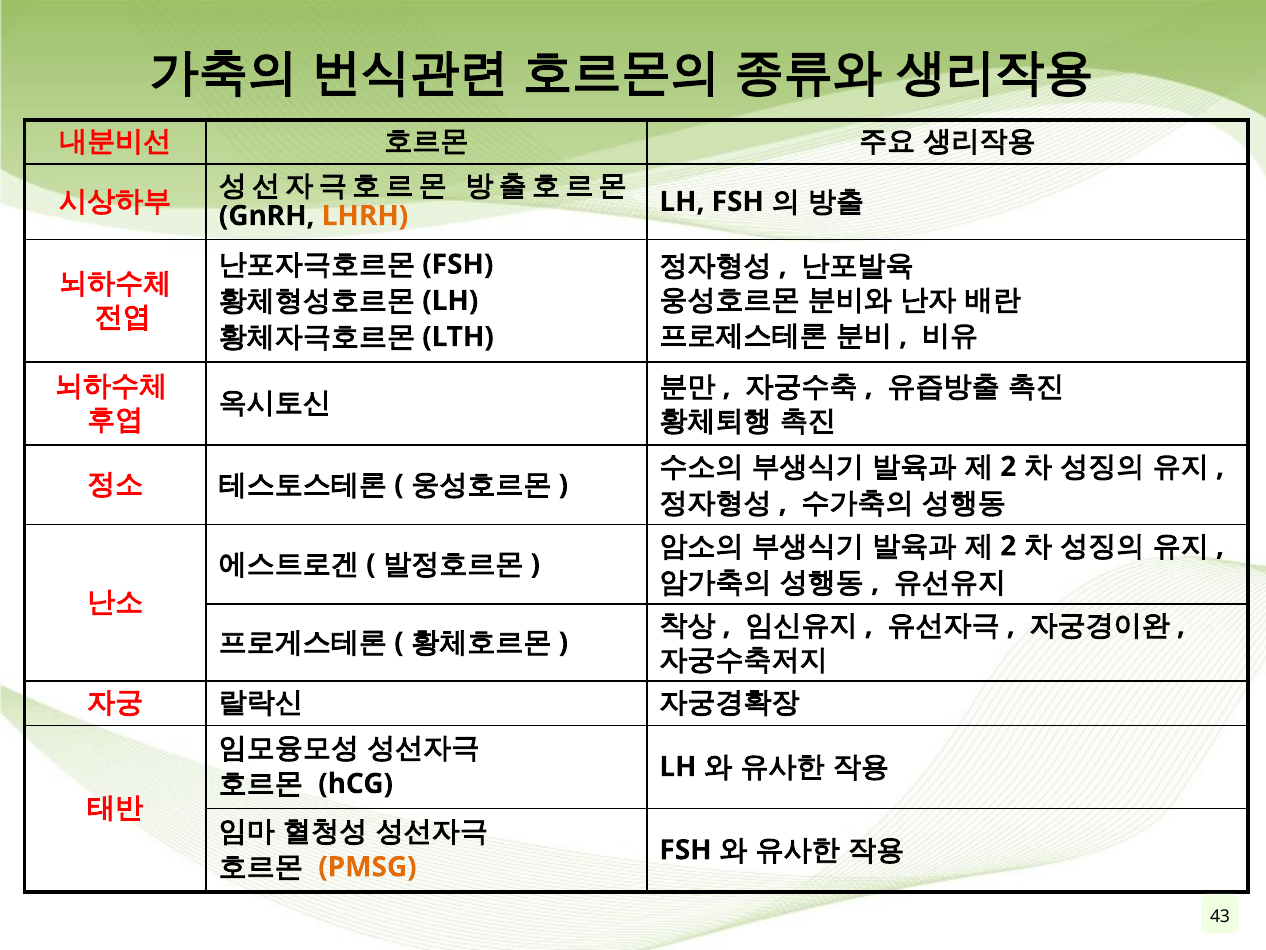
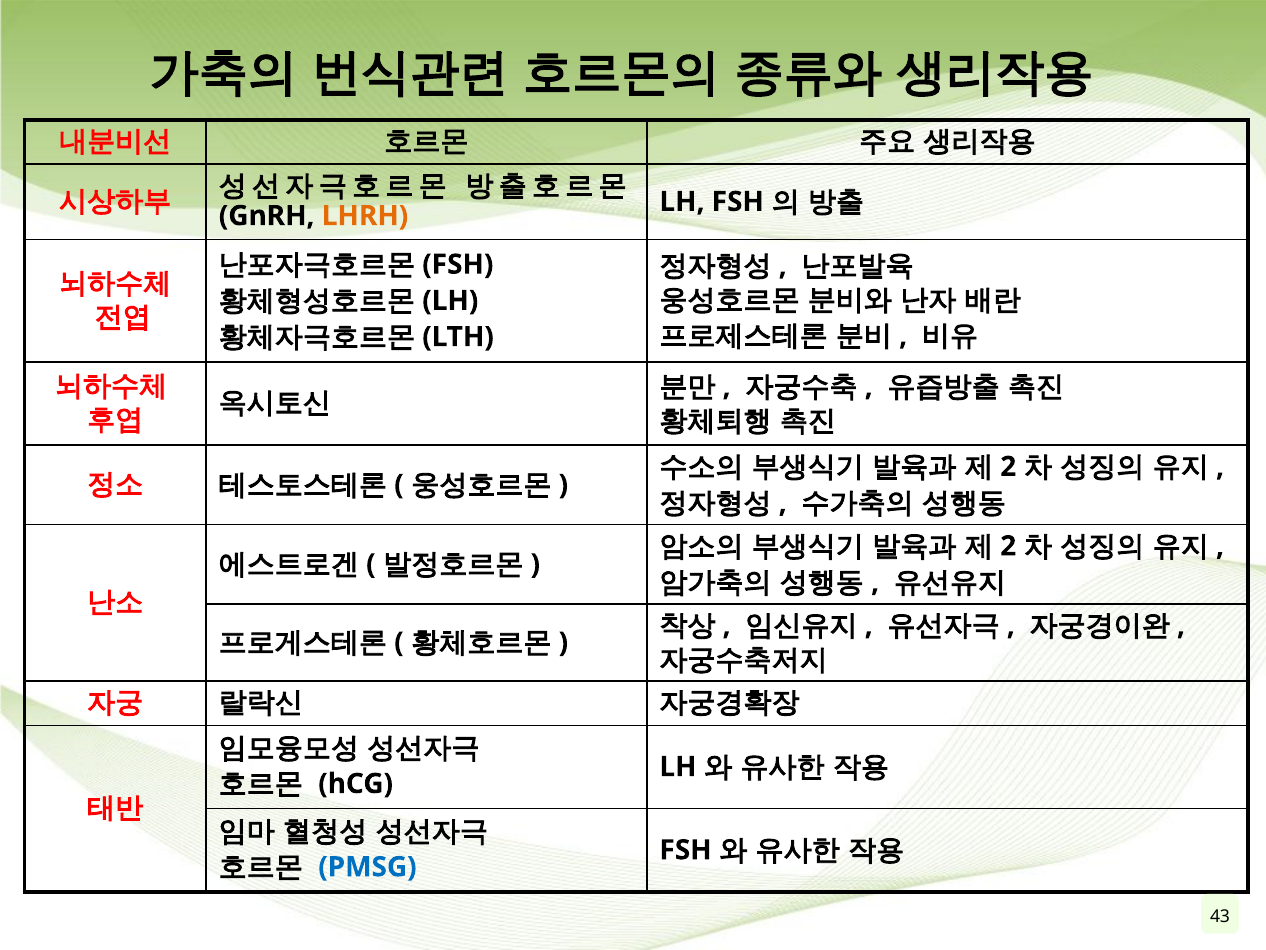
PMSG colour: orange -> blue
